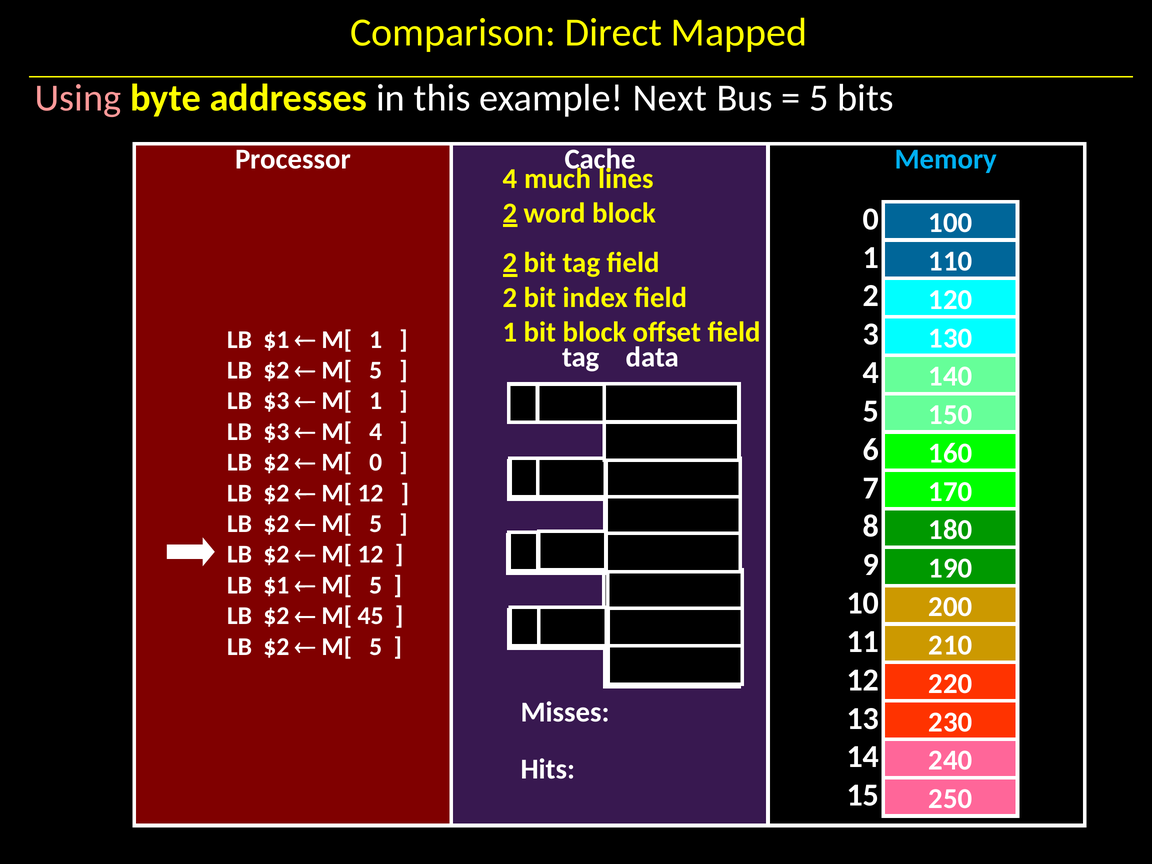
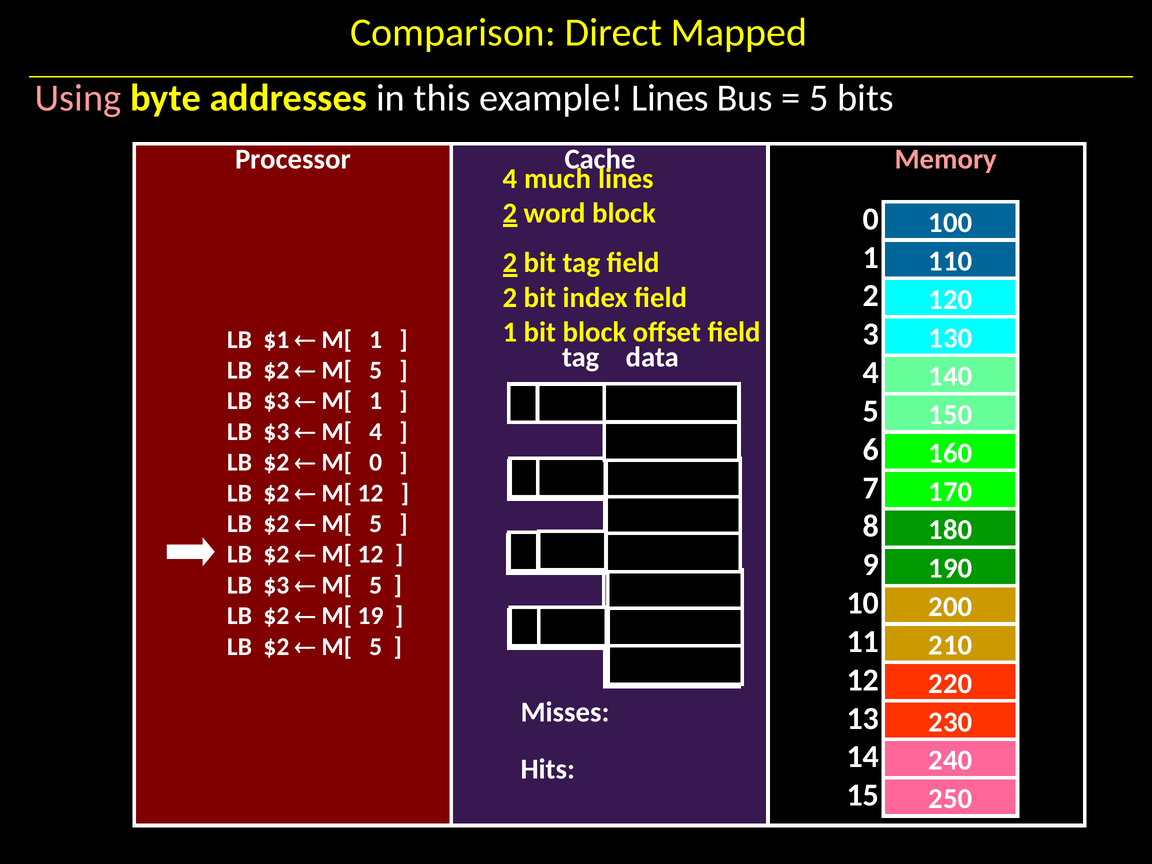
example Next: Next -> Lines
Memory colour: light blue -> pink
$1 at (276, 585): $1 -> $3
45: 45 -> 19
